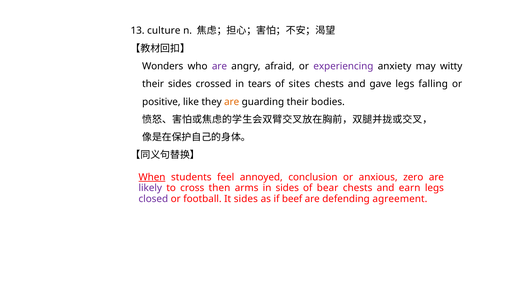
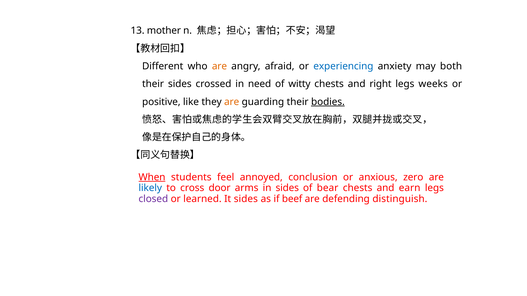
culture: culture -> mother
Wonders: Wonders -> Different
are at (219, 66) colour: purple -> orange
experiencing colour: purple -> blue
witty: witty -> both
tears: tears -> need
sites: sites -> witty
gave: gave -> right
falling: falling -> weeks
bodies underline: none -> present
likely colour: purple -> blue
then: then -> door
football: football -> learned
agreement: agreement -> distinguish
